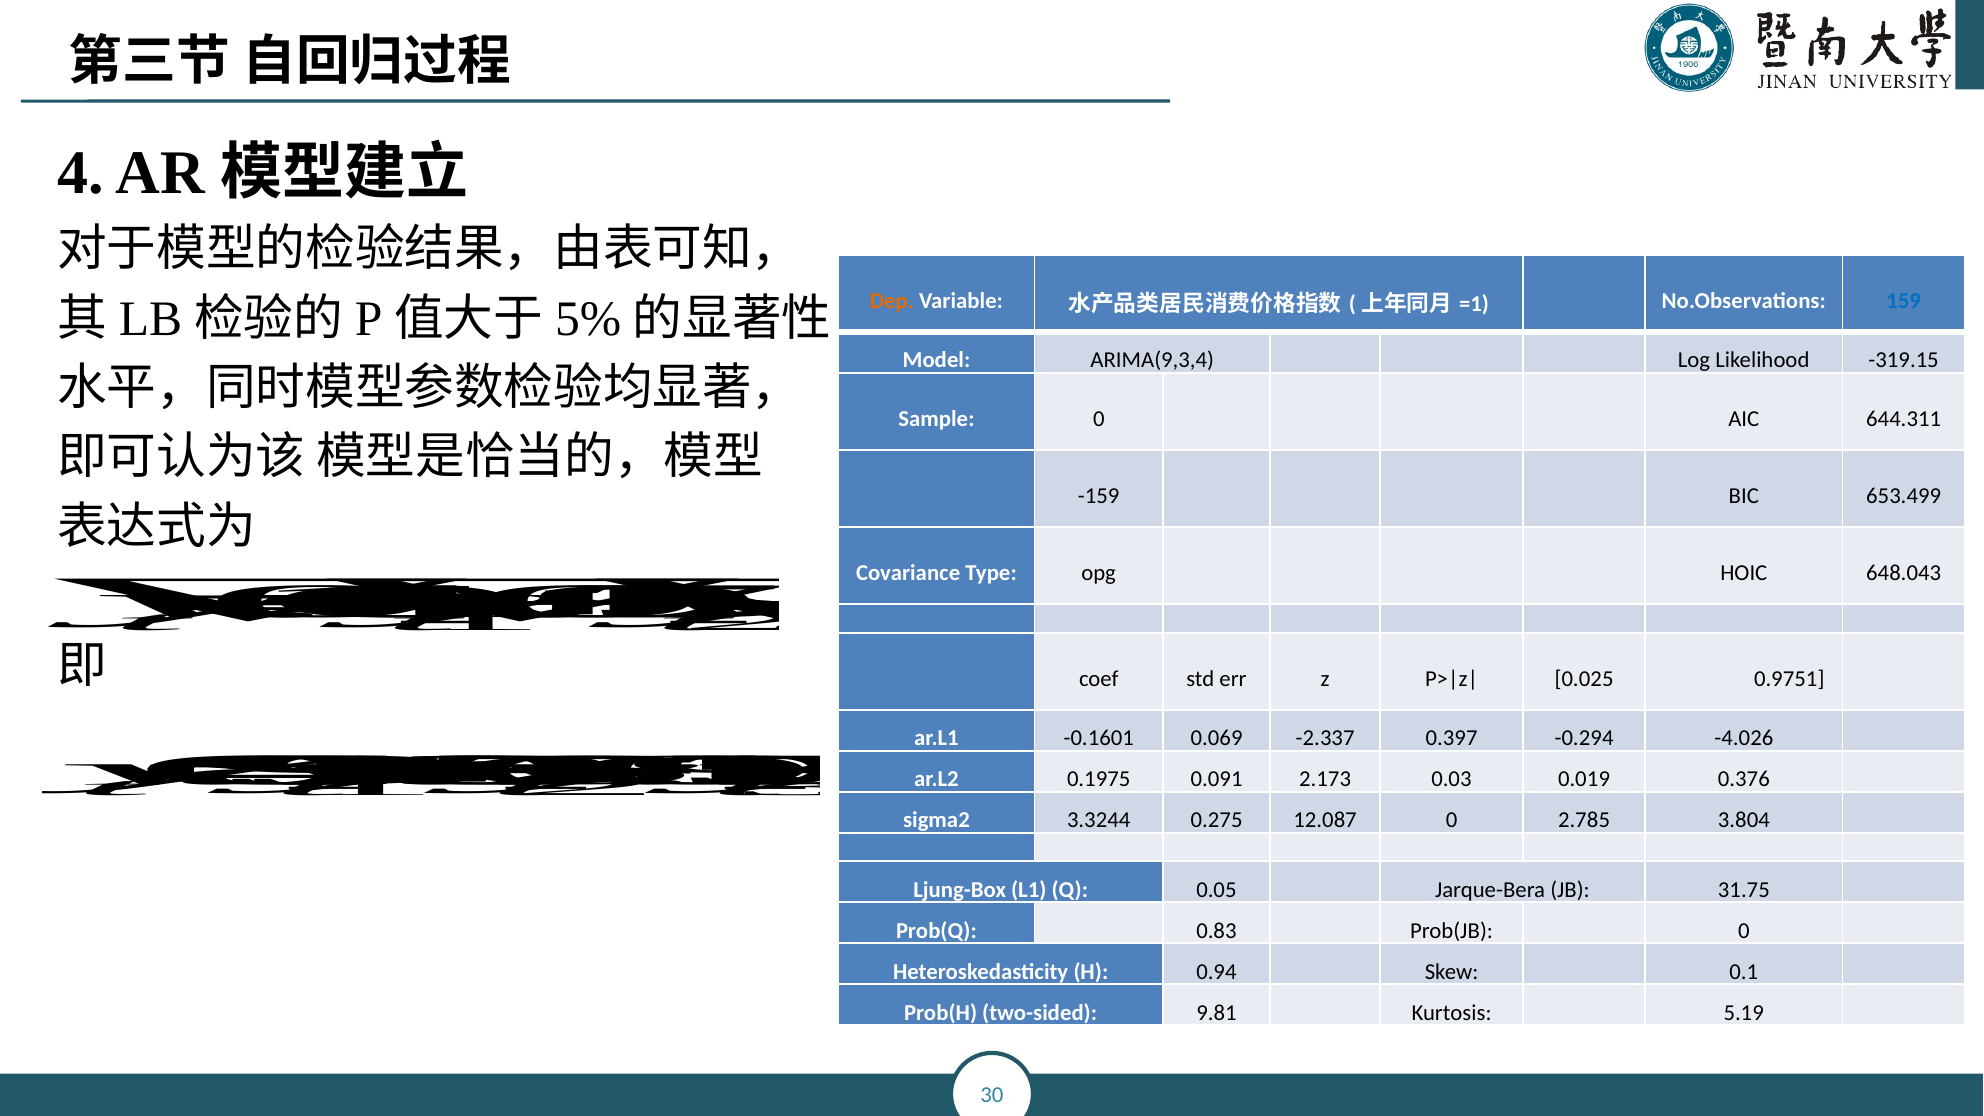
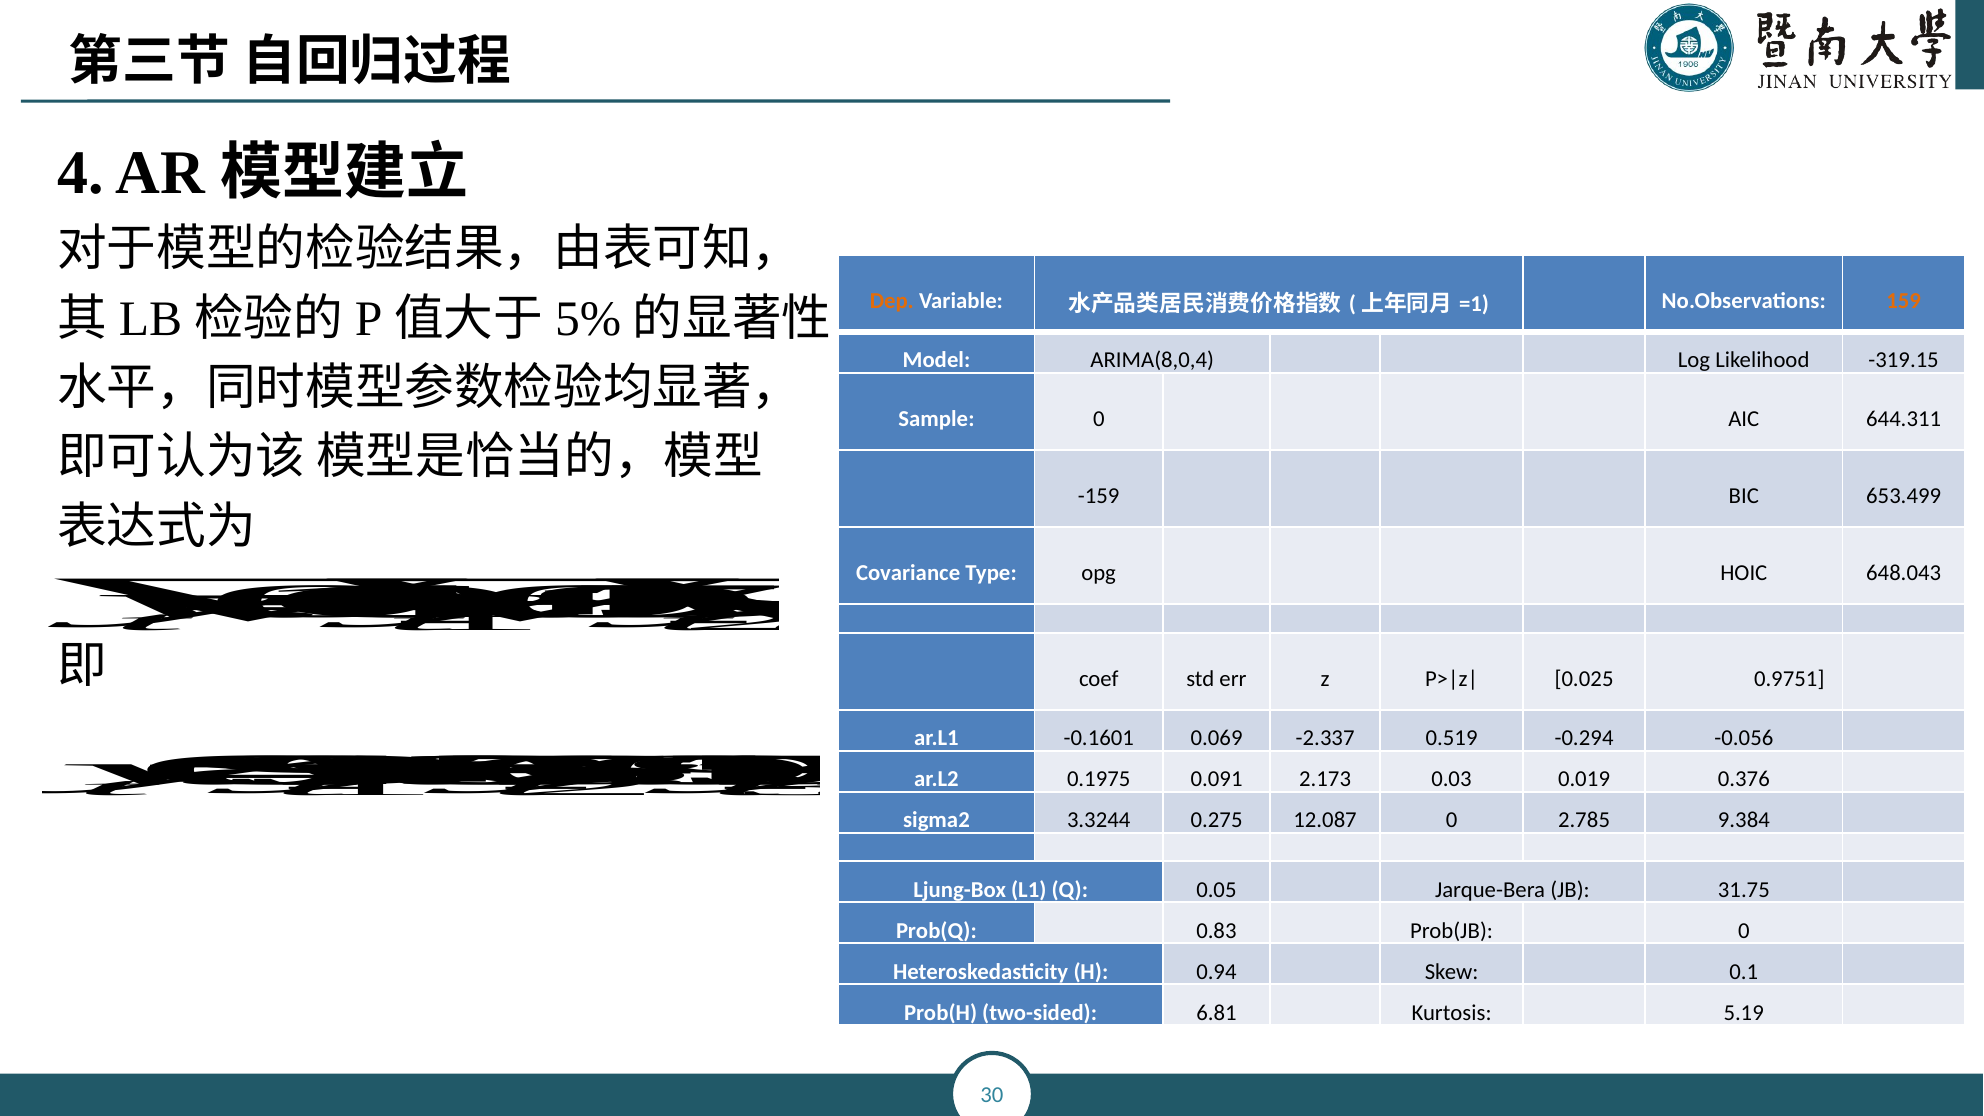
159 colour: blue -> orange
ARIMA(9,3,4: ARIMA(9,3,4 -> ARIMA(8,0,4
0.397: 0.397 -> 0.519
-4.026: -4.026 -> -0.056
3.804: 3.804 -> 9.384
9.81: 9.81 -> 6.81
